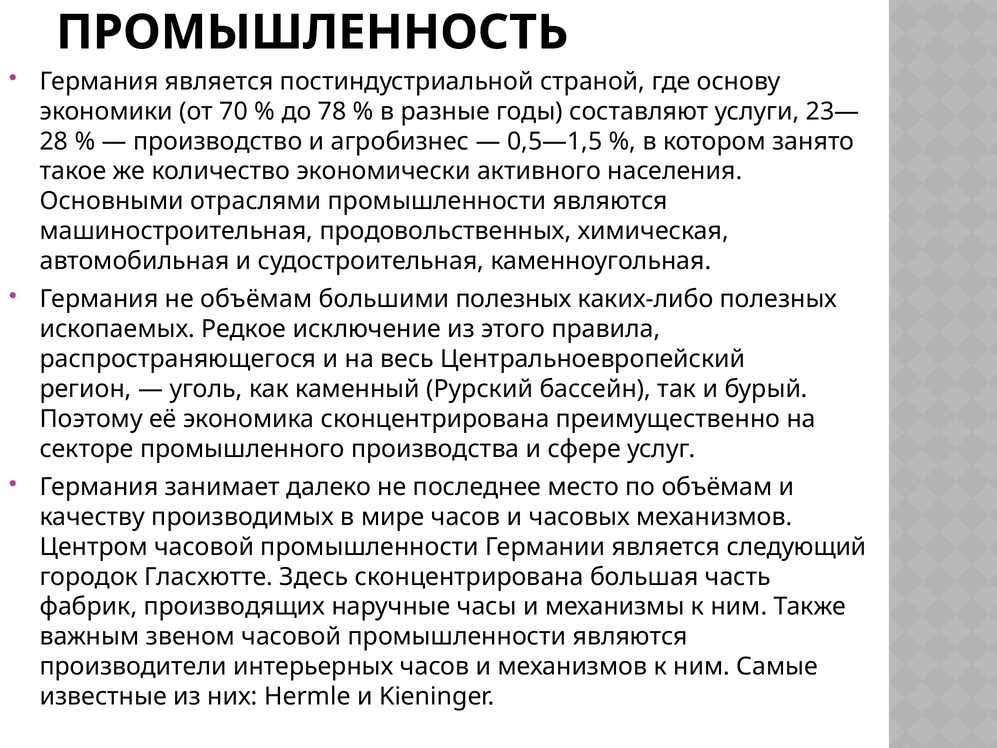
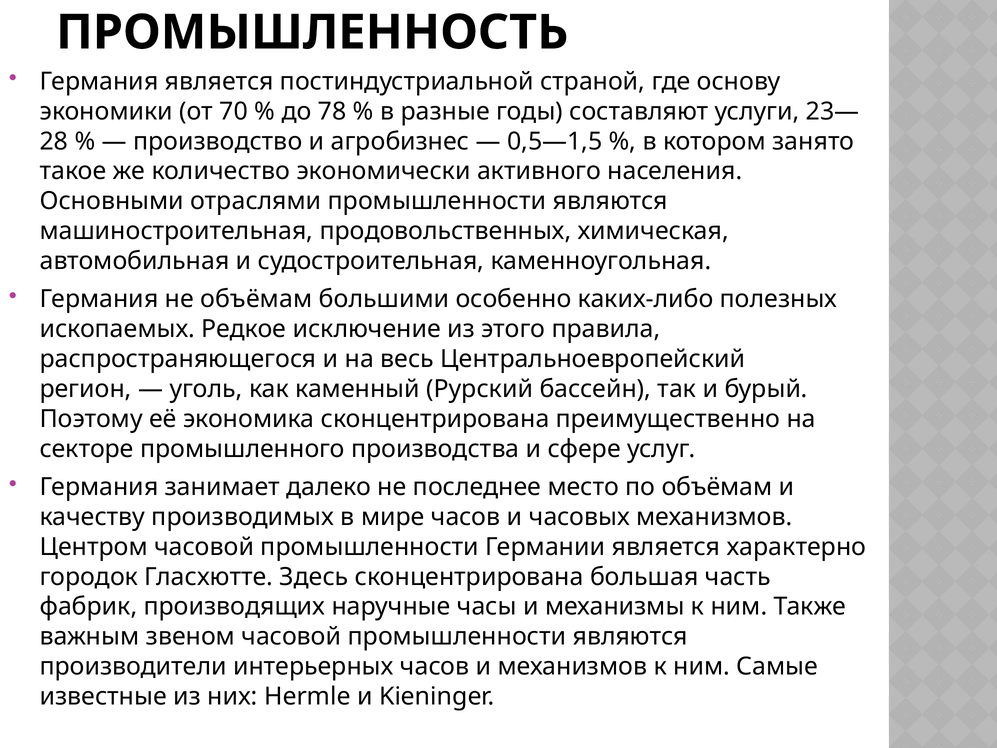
большими полезных: полезных -> особенно
следующий: следующий -> характерно
